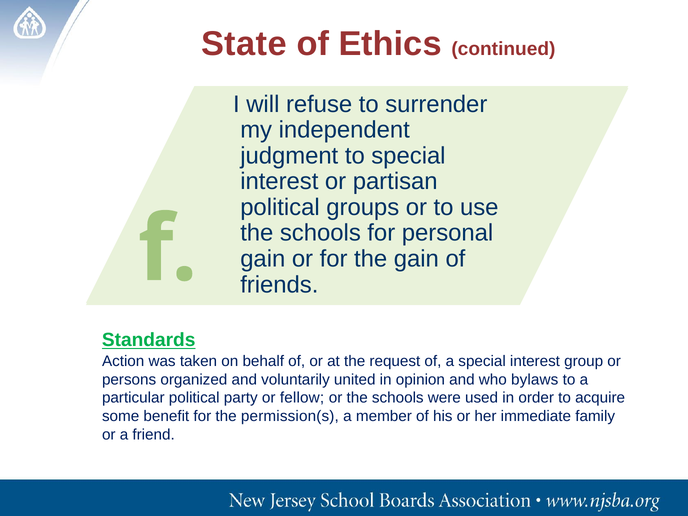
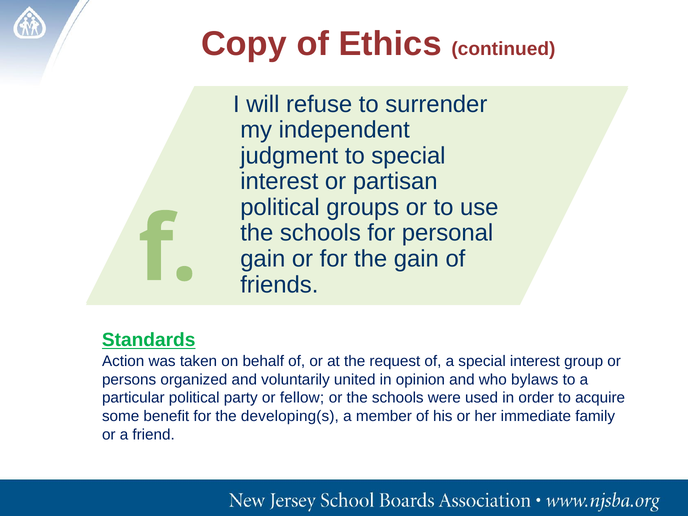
State: State -> Copy
permission(s: permission(s -> developing(s
